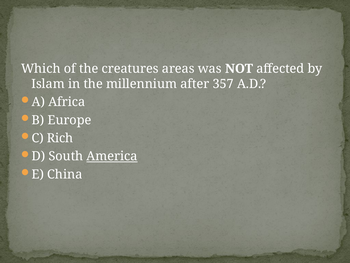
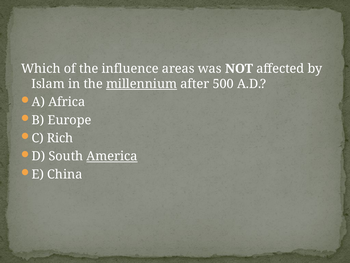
creatures: creatures -> influence
millennium underline: none -> present
357: 357 -> 500
